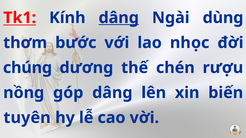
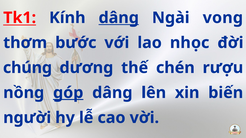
dùng: dùng -> vong
góp underline: none -> present
tuyên: tuyên -> người
